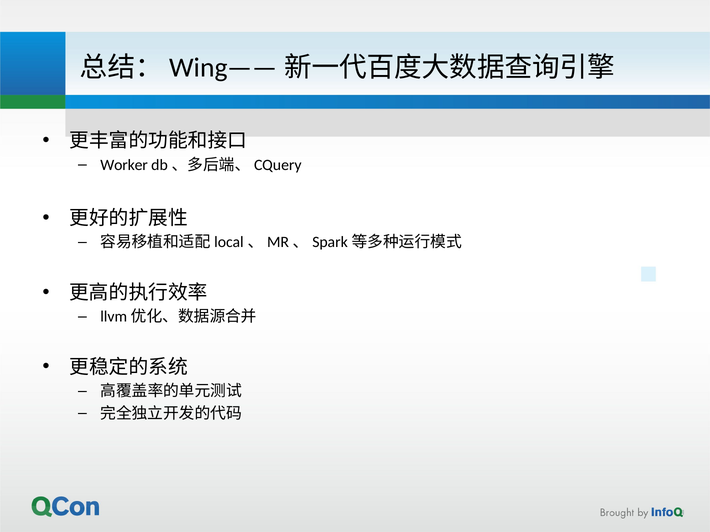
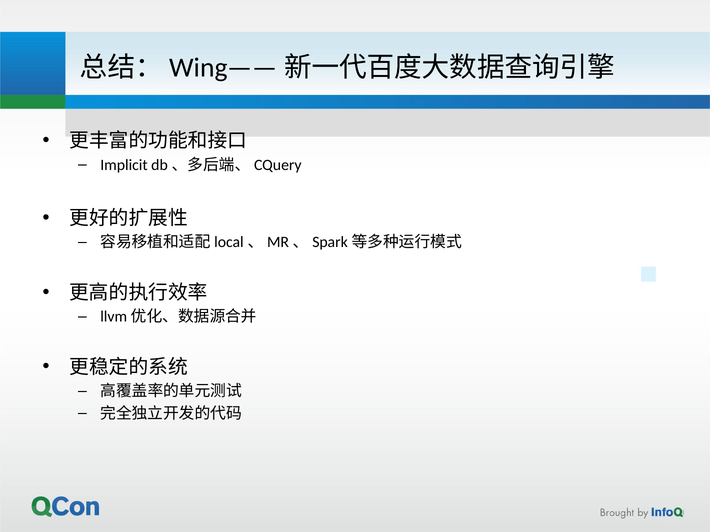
Worker: Worker -> Implicit
